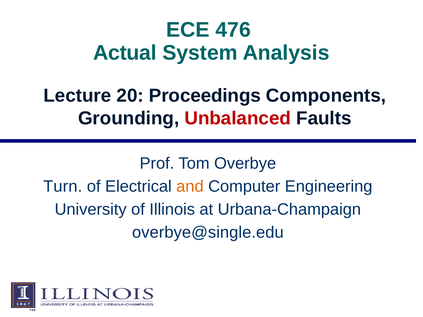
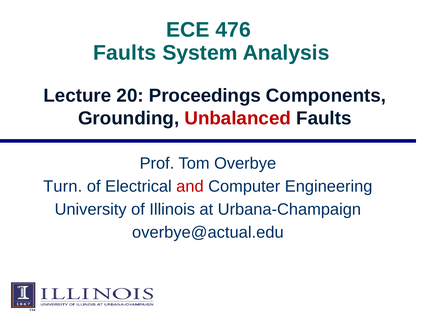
Actual at (125, 53): Actual -> Faults
and colour: orange -> red
overbye@single.edu: overbye@single.edu -> overbye@actual.edu
